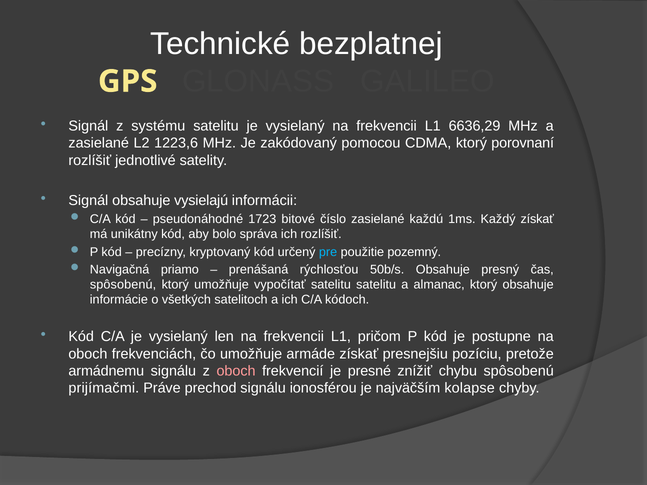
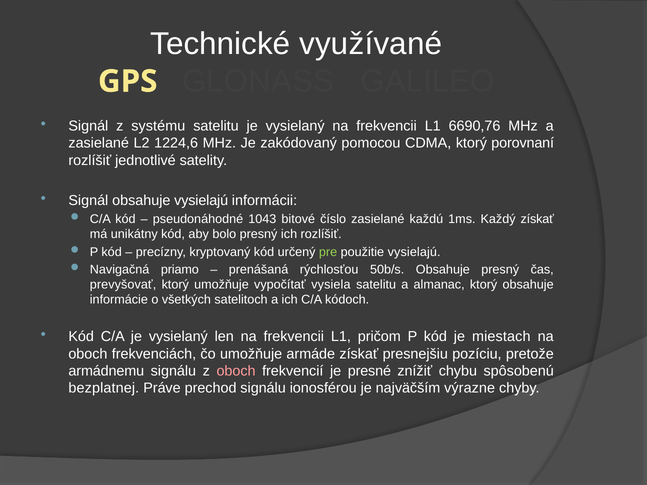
bezplatnej: bezplatnej -> využívané
6636,29: 6636,29 -> 6690,76
1223,6: 1223,6 -> 1224,6
1723: 1723 -> 1043
bolo správa: správa -> presný
pre colour: light blue -> light green
použitie pozemný: pozemný -> vysielajú
spôsobenú at (123, 285): spôsobenú -> prevyšovať
vypočítať satelitu: satelitu -> vysiela
postupne: postupne -> miestach
prijímačmi: prijímačmi -> bezplatnej
kolapse: kolapse -> výrazne
